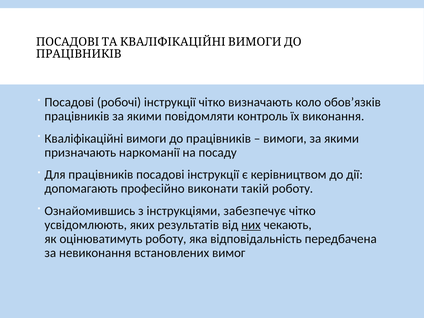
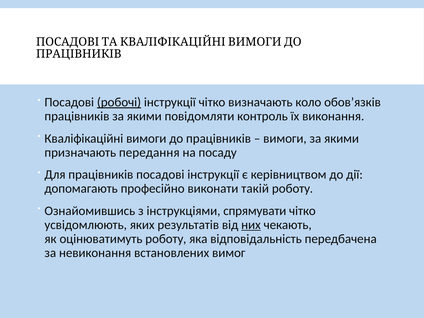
робочі underline: none -> present
наркоманії: наркоманії -> передання
забезпечує: забезпечує -> спрямувати
